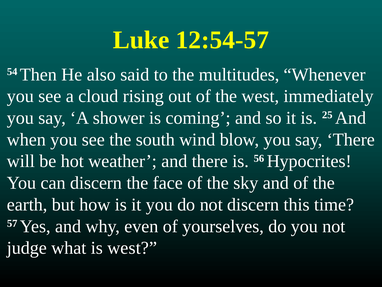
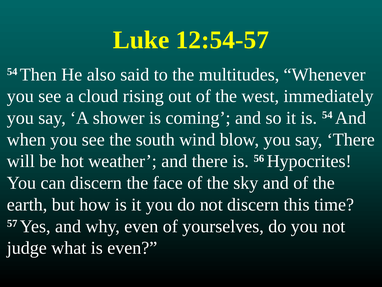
is 25: 25 -> 54
is west: west -> even
